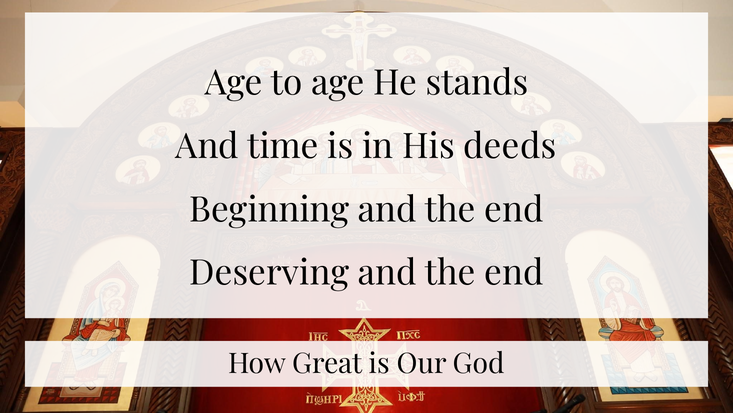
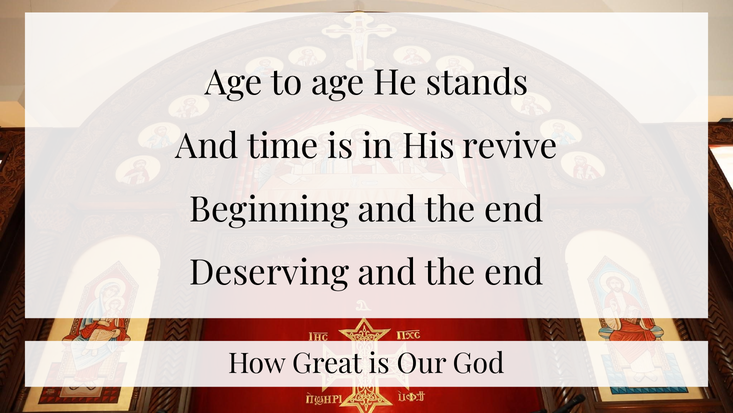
deeds: deeds -> revive
